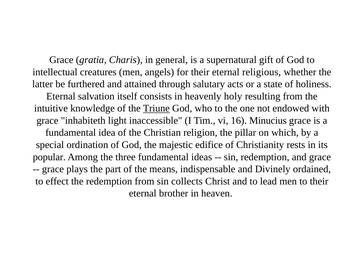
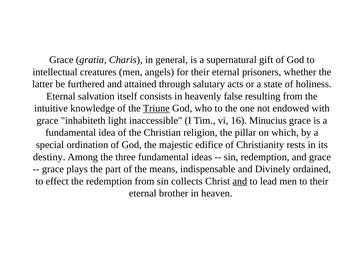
religious: religious -> prisoners
holy: holy -> false
popular: popular -> destiny
and at (240, 181) underline: none -> present
